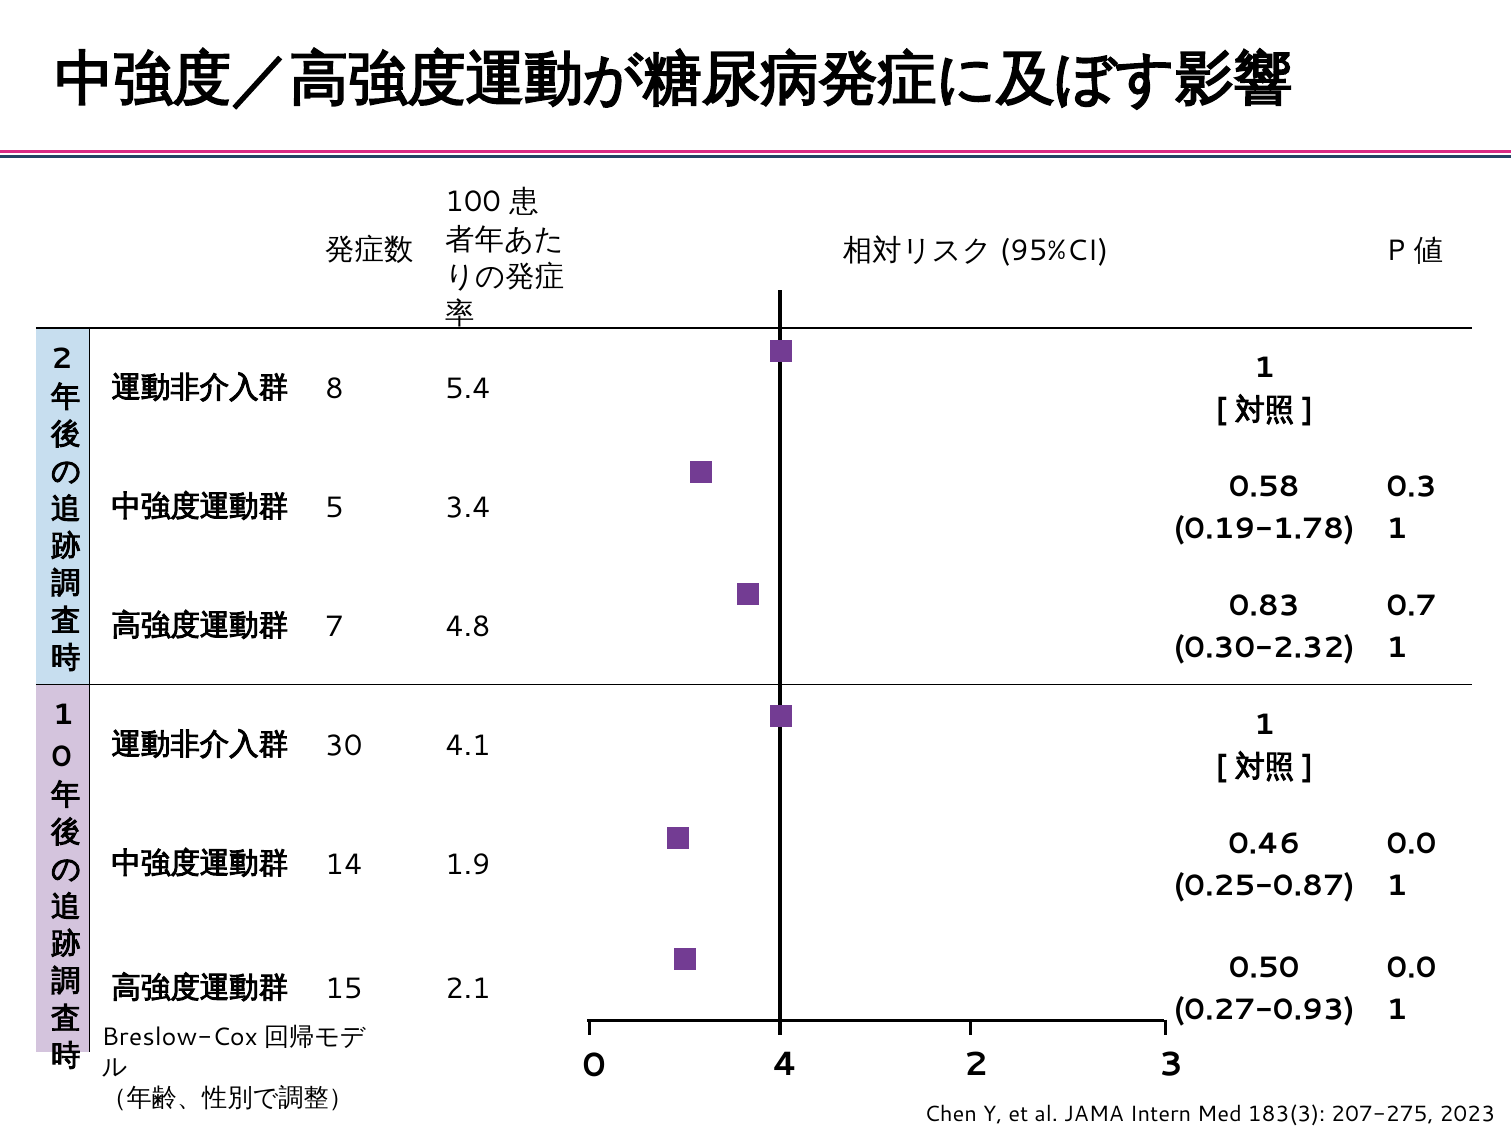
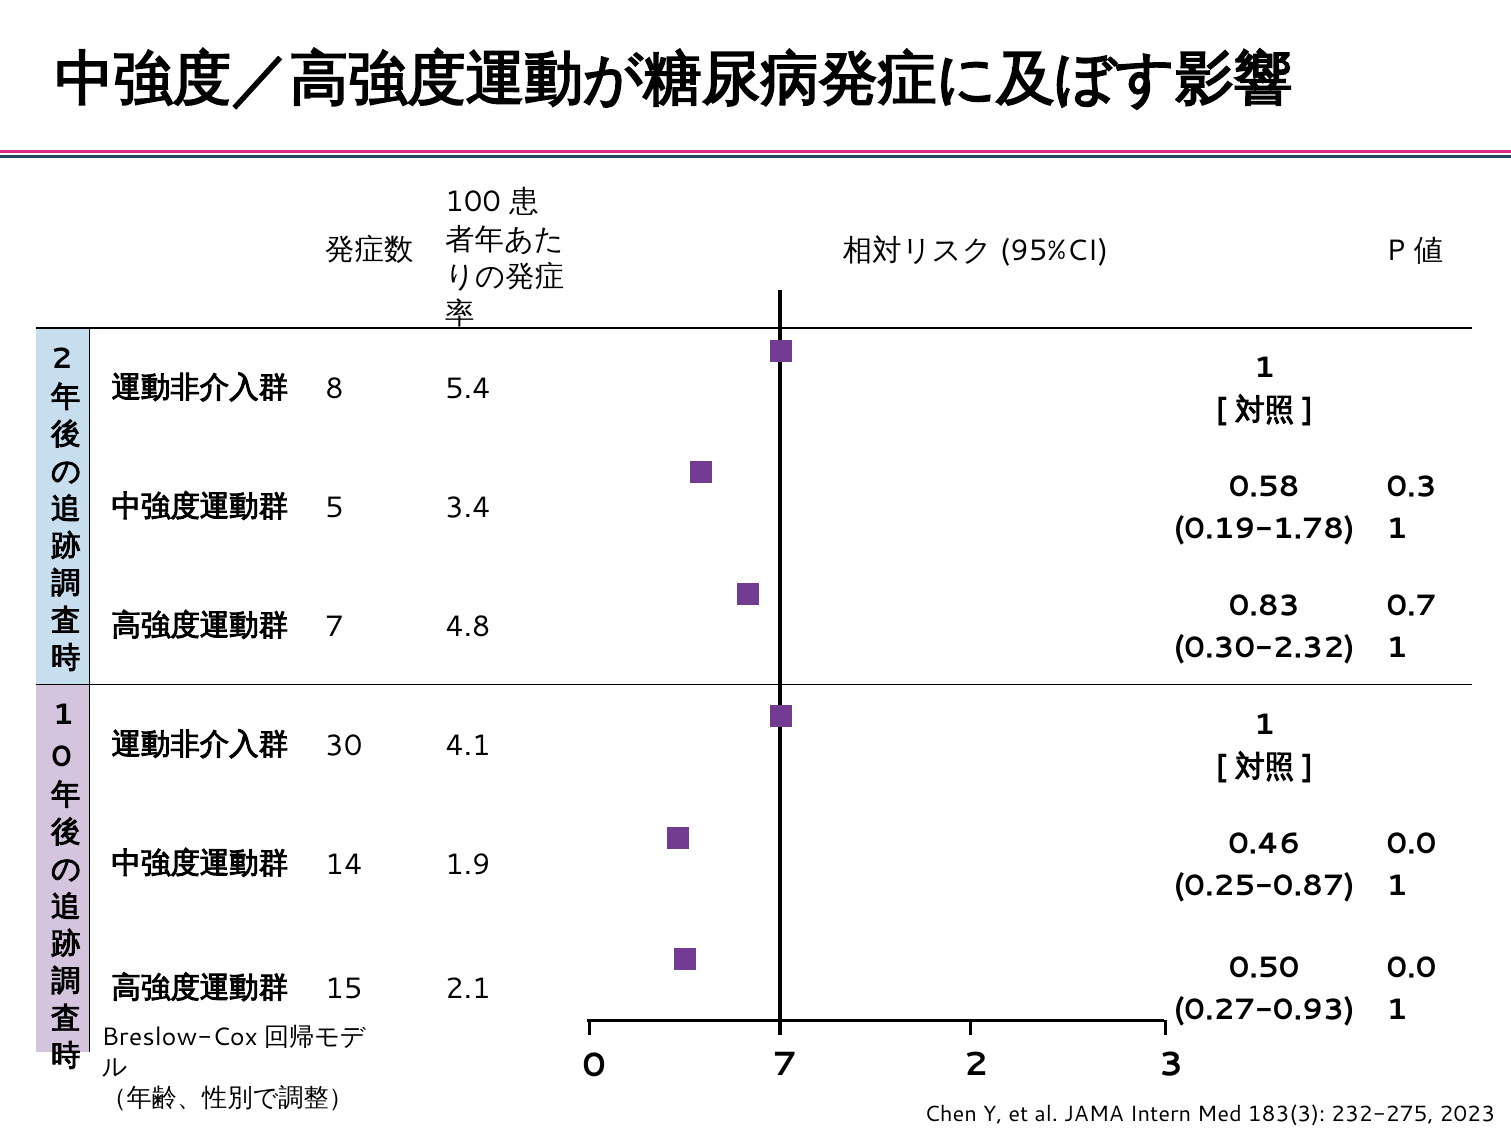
0 4: 4 -> 7
207-275: 207-275 -> 232-275
